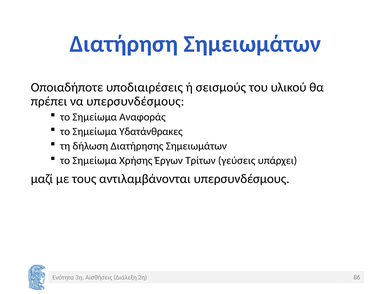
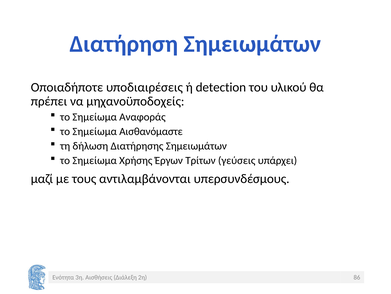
σεισμούς: σεισμούς -> detection
να υπερσυνδέσμους: υπερσυνδέσμους -> μηχανοϋποδοχείς
Υδατάνθρακες: Υδατάνθρακες -> Αισθανόμαστε
